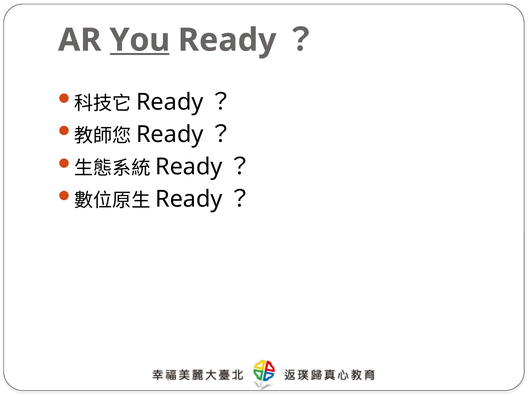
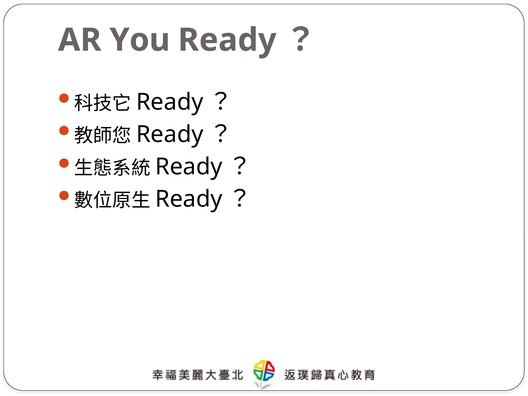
You underline: present -> none
